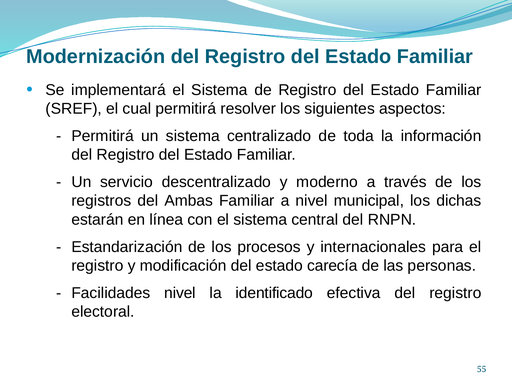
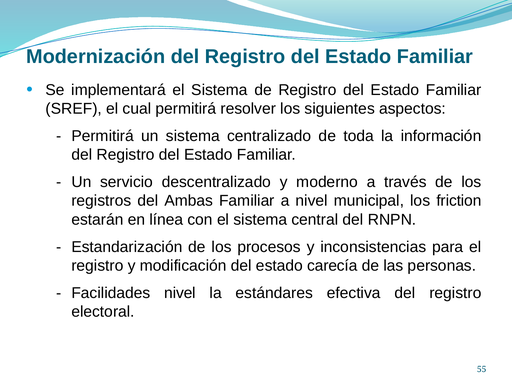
dichas: dichas -> friction
internacionales: internacionales -> inconsistencias
identificado: identificado -> estándares
